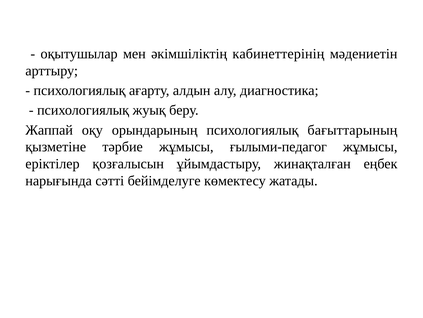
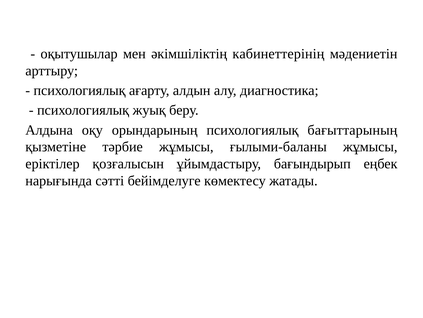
Жаппай: Жаппай -> Алдына
ғылыми-педагог: ғылыми-педагог -> ғылыми-баланы
жинақталған: жинақталған -> бағындырып
